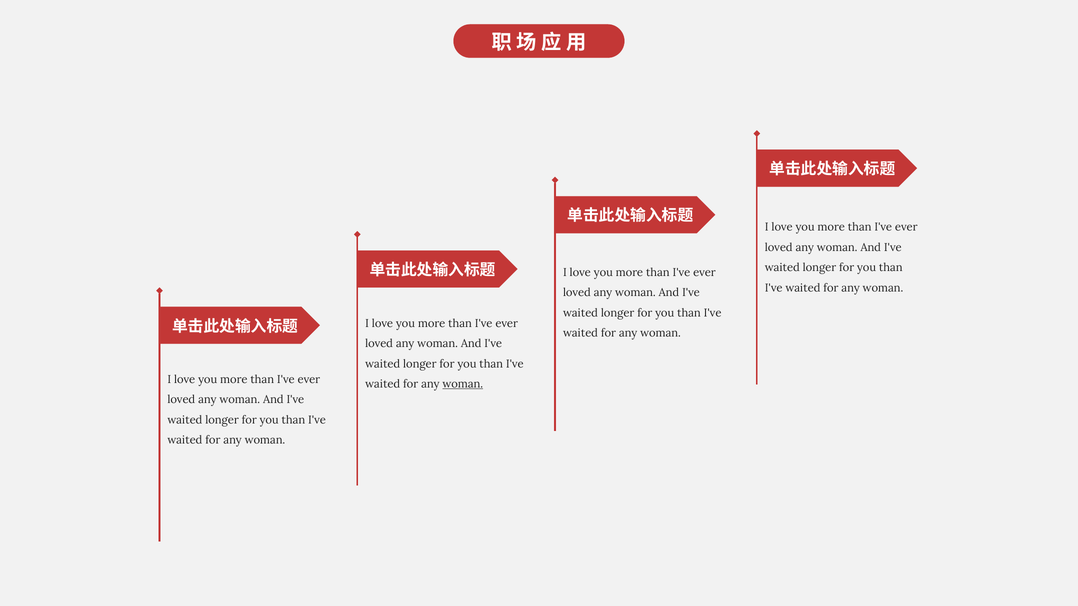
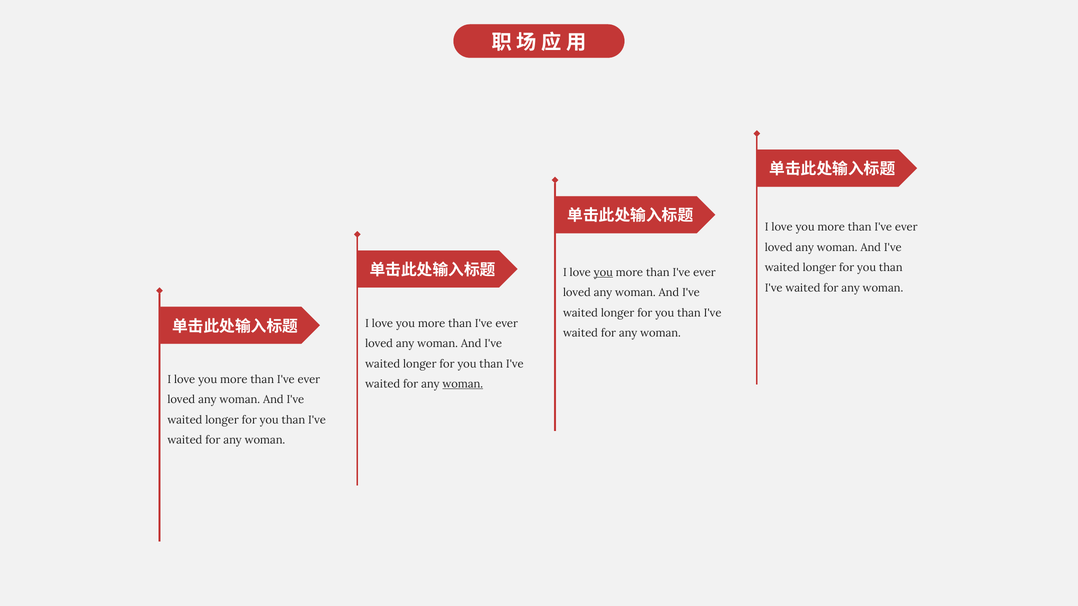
you at (603, 273) underline: none -> present
